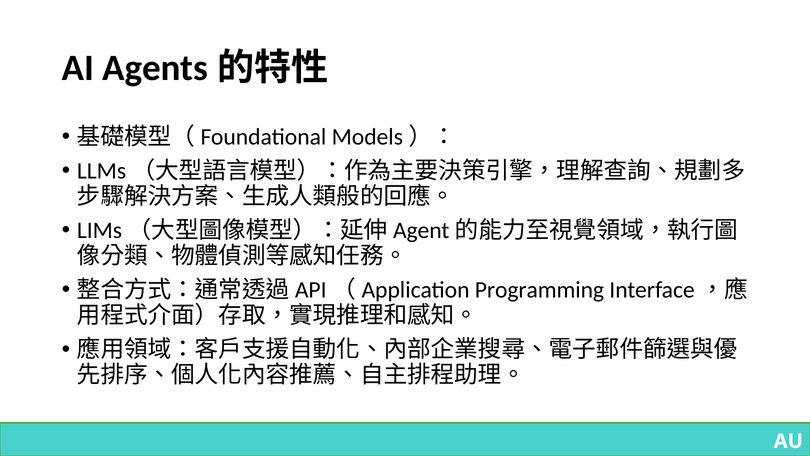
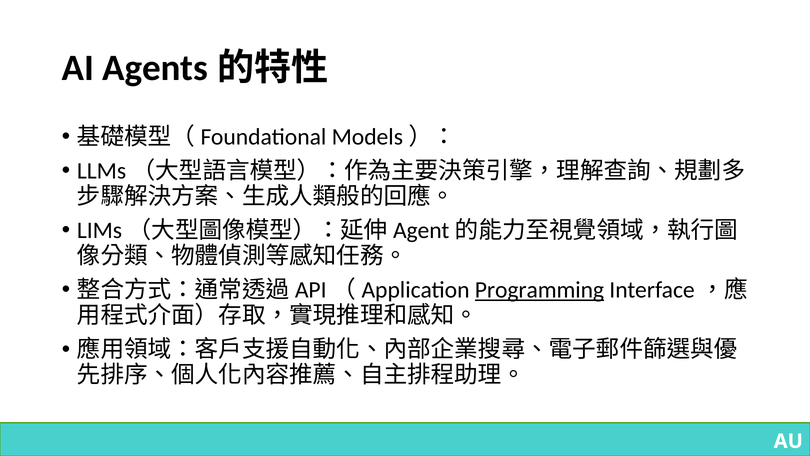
Programming underline: none -> present
